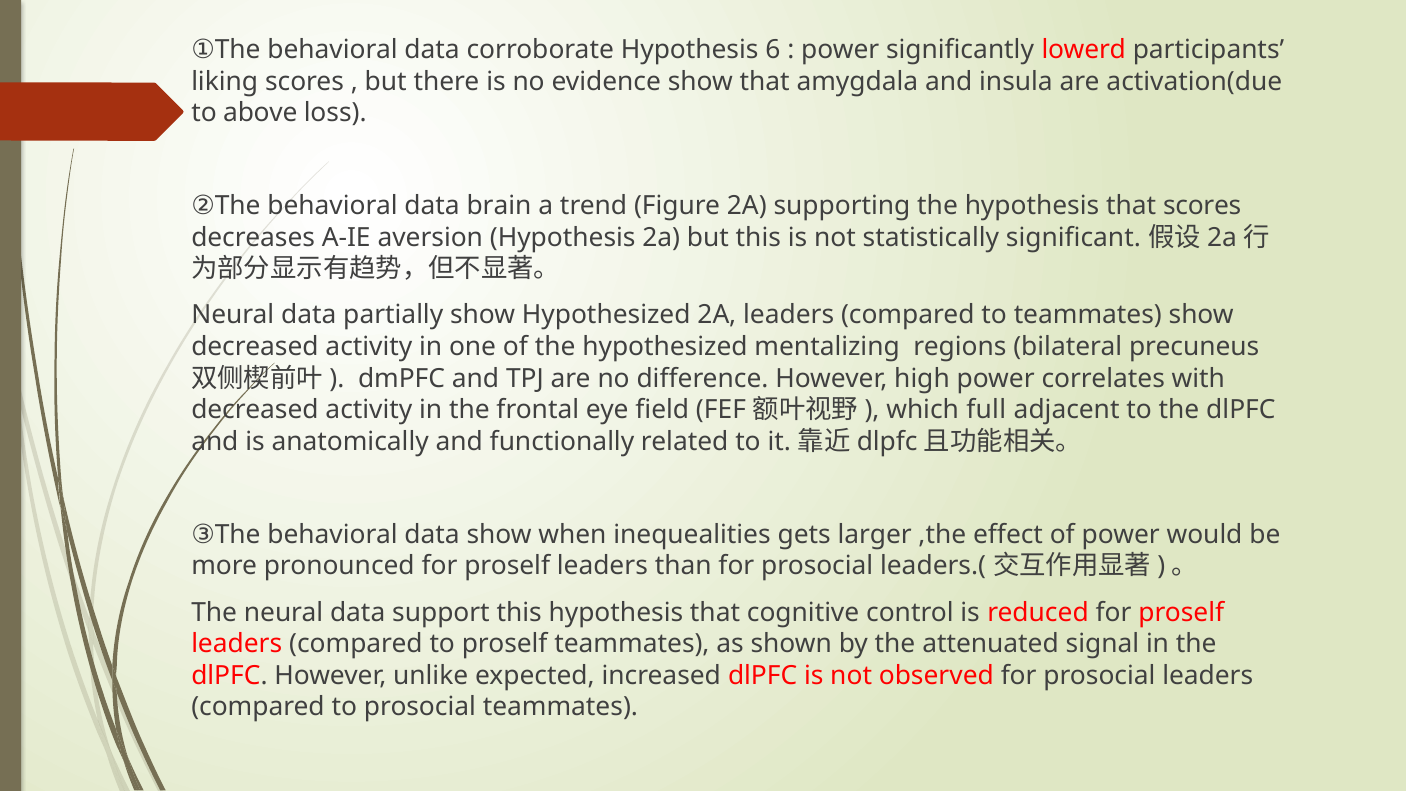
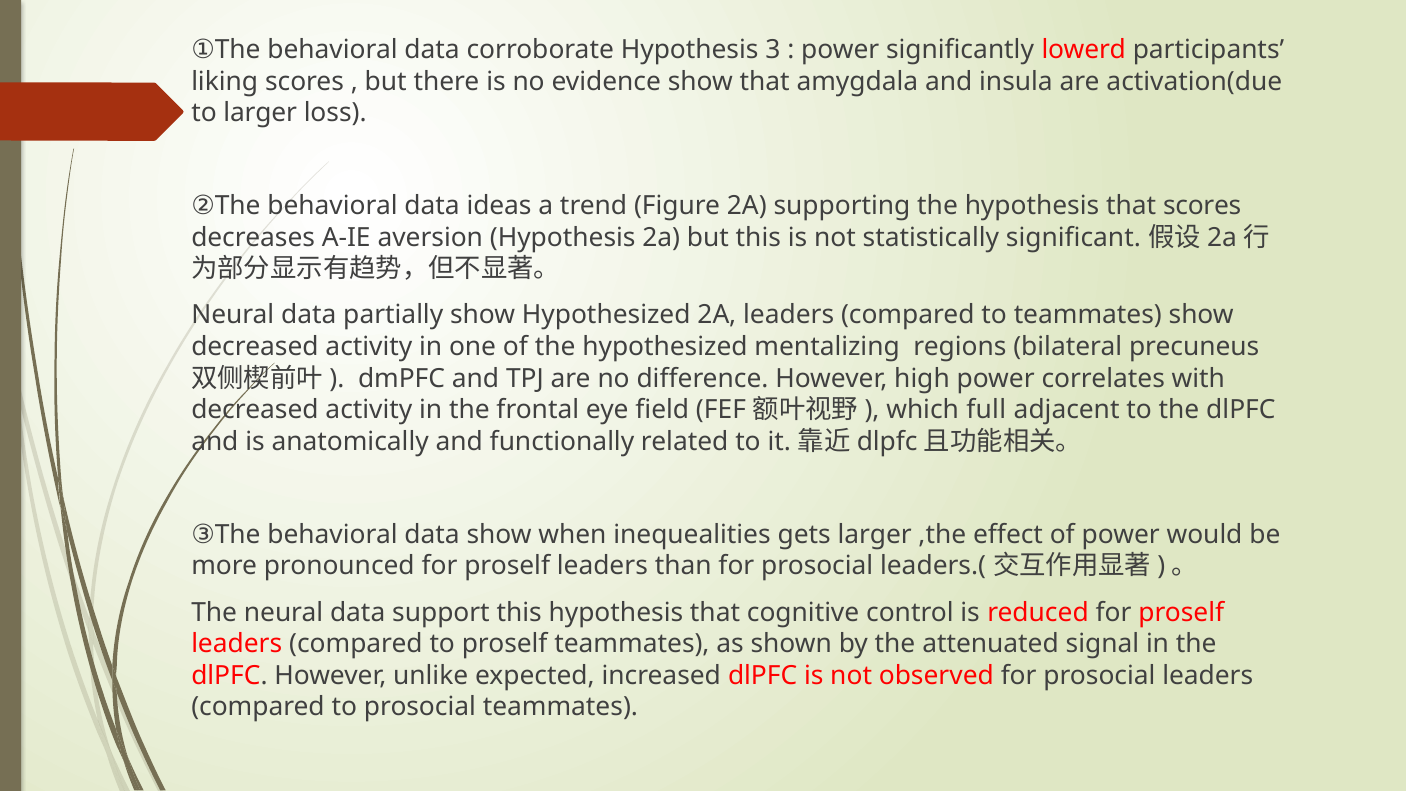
6: 6 -> 3
to above: above -> larger
brain: brain -> ideas
